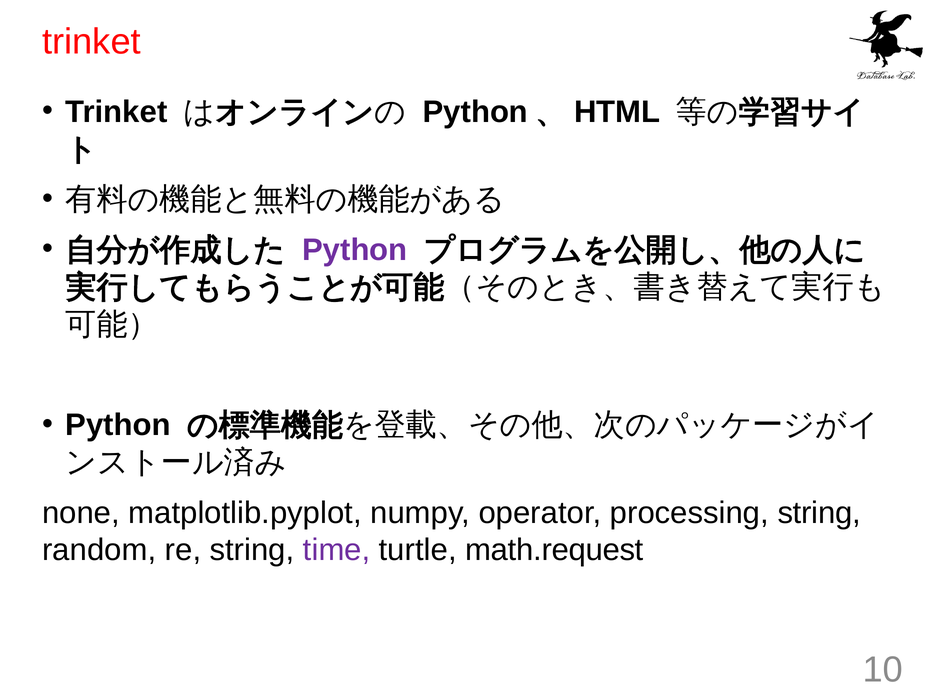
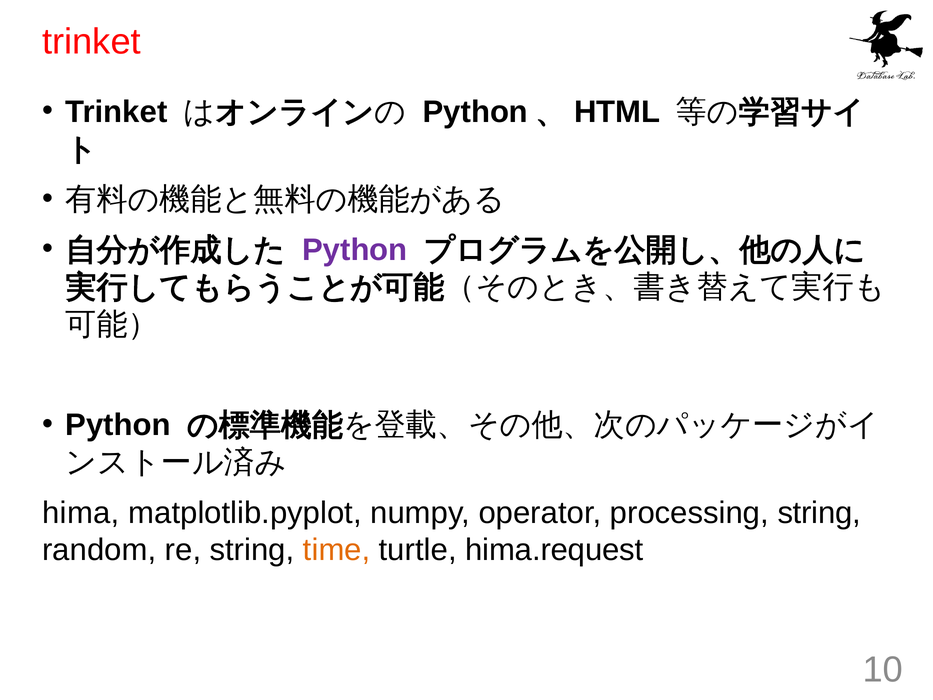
none: none -> hima
time colour: purple -> orange
math.request: math.request -> hima.request
